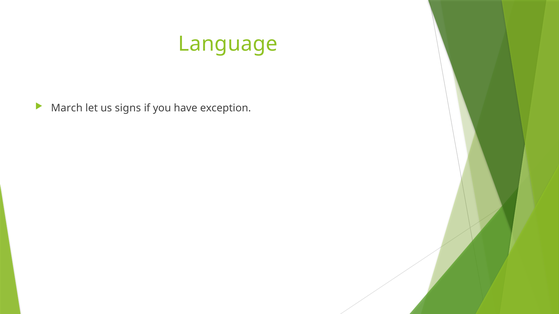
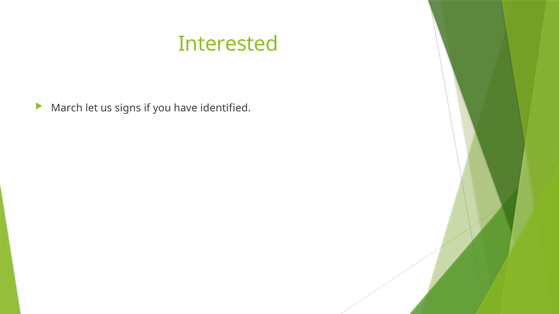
Language: Language -> Interested
exception: exception -> identified
